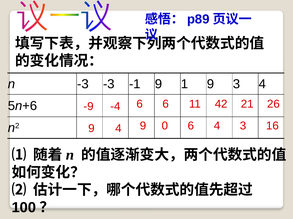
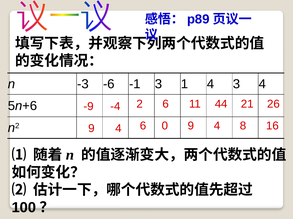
-3 -3: -3 -> -6
-1 9: 9 -> 3
1 9: 9 -> 4
-4 6: 6 -> 2
42: 42 -> 44
4 9: 9 -> 6
0 6: 6 -> 9
4 3: 3 -> 8
